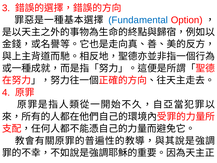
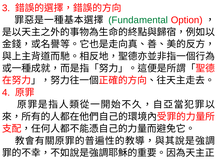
Fundamental colour: blue -> green
